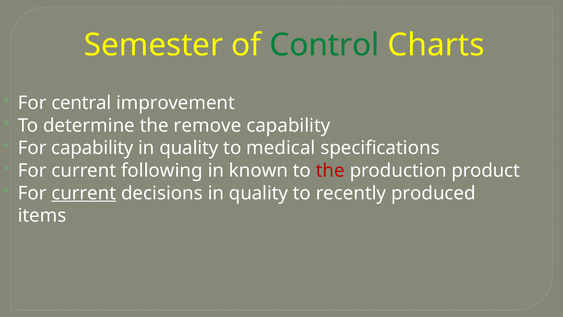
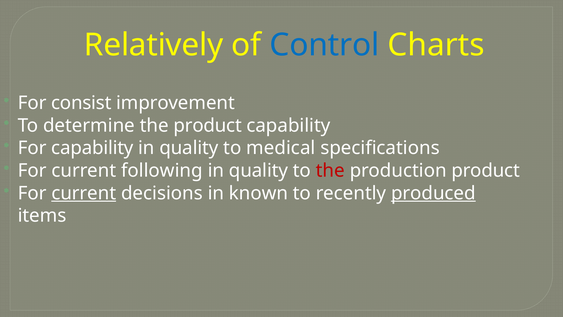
Semester: Semester -> Relatively
Control colour: green -> blue
central: central -> consist
the remove: remove -> product
known at (258, 170): known -> quality
decisions in quality: quality -> known
produced underline: none -> present
